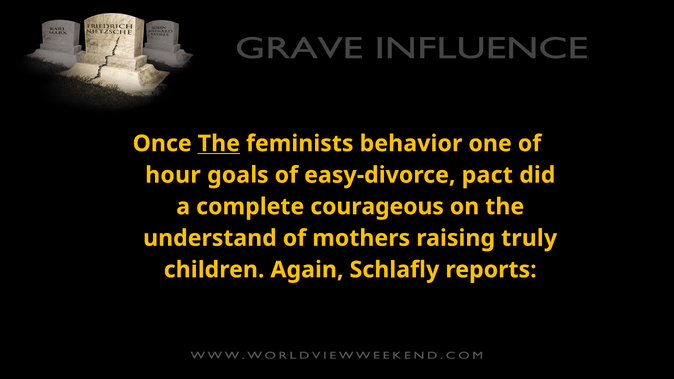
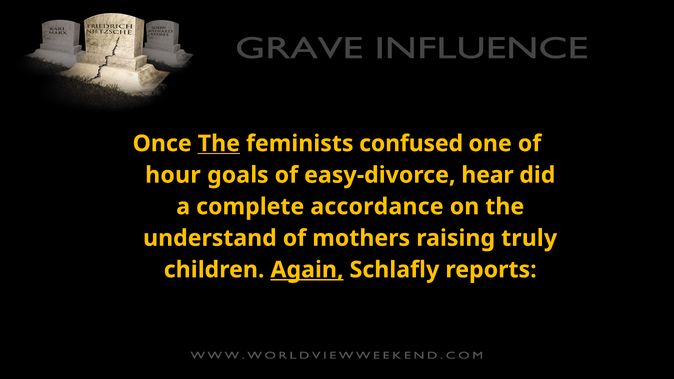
behavior: behavior -> confused
pact: pact -> hear
courageous: courageous -> accordance
Again underline: none -> present
